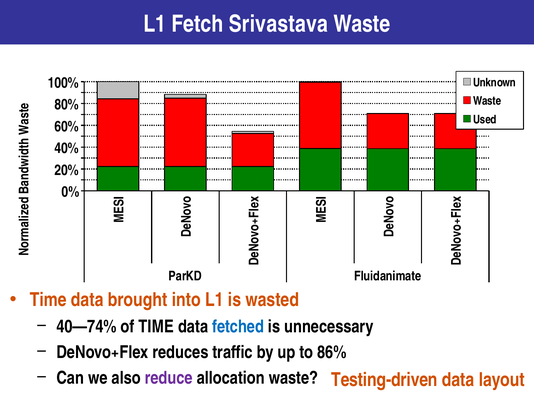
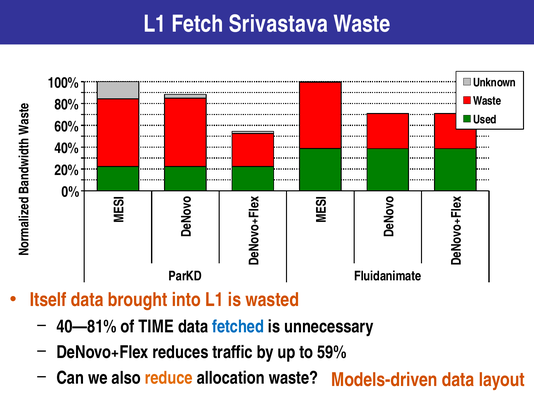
Time at (48, 300): Time -> Itself
40—74%: 40—74% -> 40—81%
86%: 86% -> 59%
reduce colour: purple -> orange
Testing-driven: Testing-driven -> Models-driven
